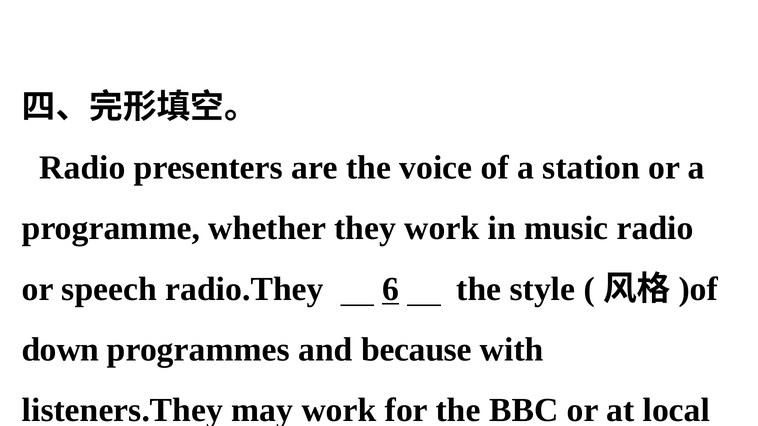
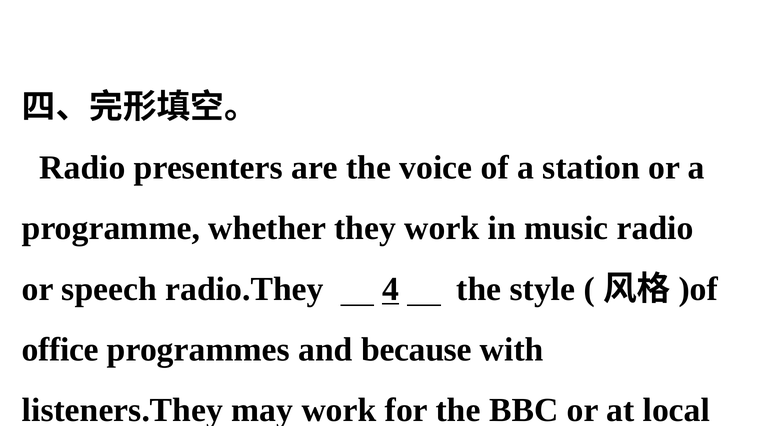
6: 6 -> 4
down: down -> office
